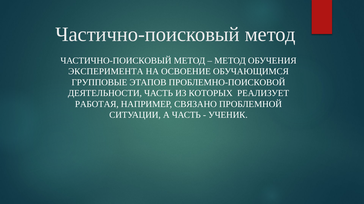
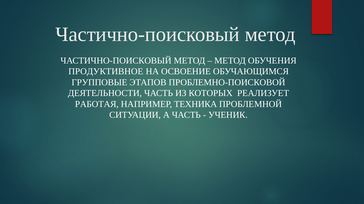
ЭКСПЕРИМЕНТА: ЭКСПЕРИМЕНТА -> ПРОДУКТИВНОЕ
СВЯЗАНО: СВЯЗАНО -> ТЕХНИКА
